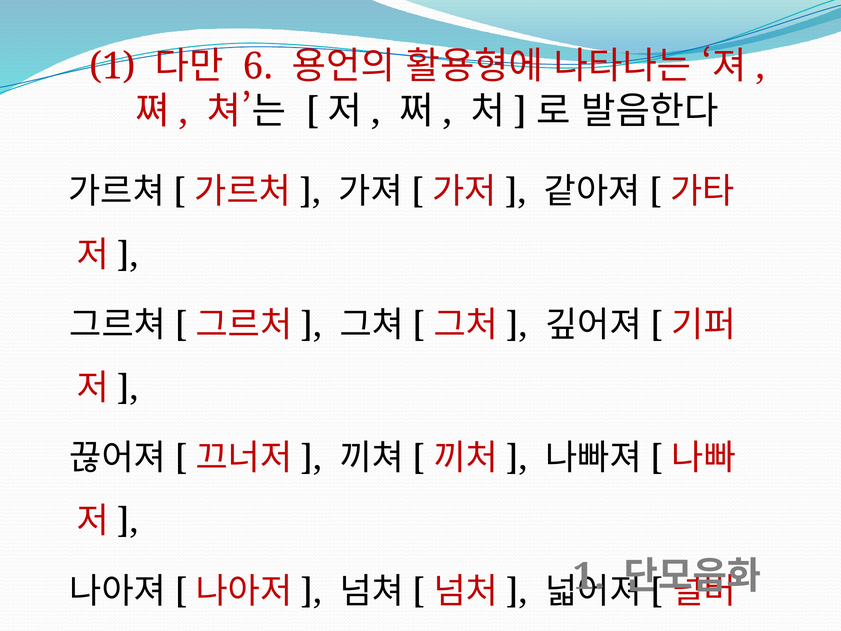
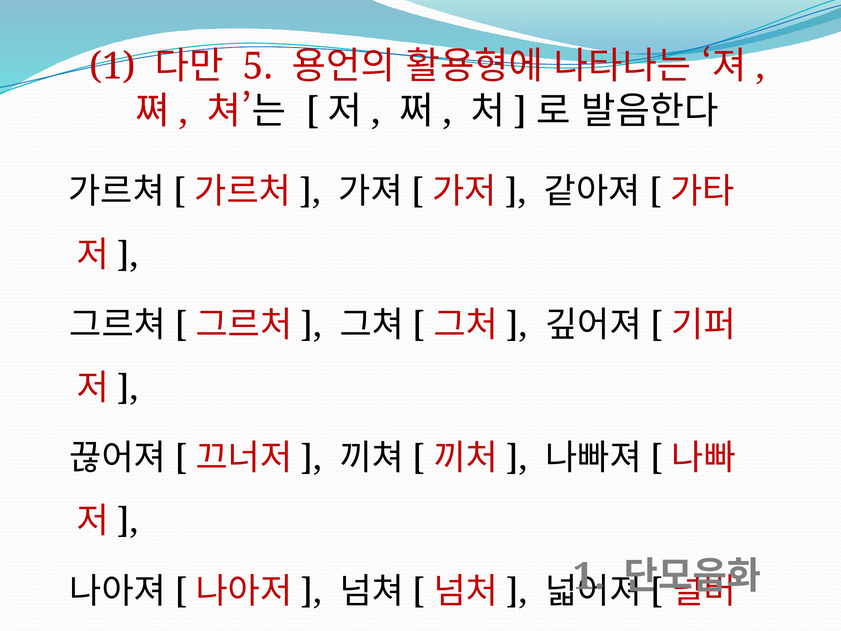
6: 6 -> 5
